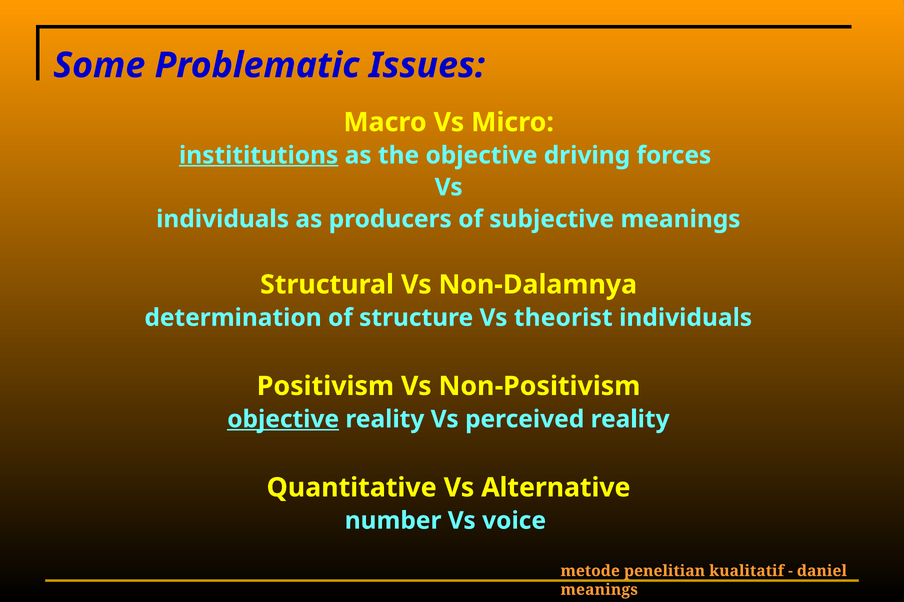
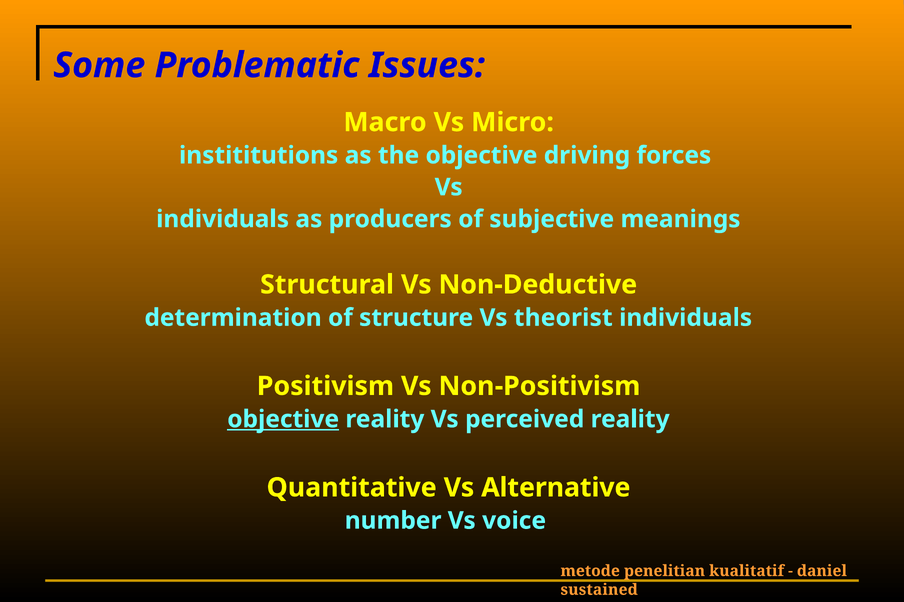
instititutions underline: present -> none
Non-Dalamnya: Non-Dalamnya -> Non-Deductive
meanings at (599, 590): meanings -> sustained
